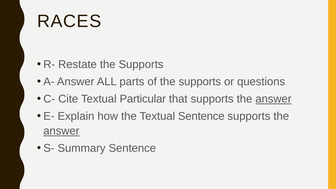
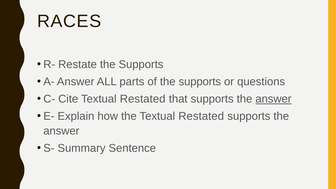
Cite Textual Particular: Particular -> Restated
the Textual Sentence: Sentence -> Restated
answer at (61, 131) underline: present -> none
